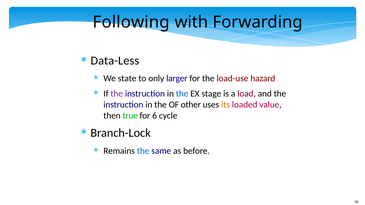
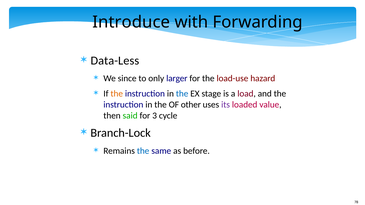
Following: Following -> Introduce
state: state -> since
the at (117, 94) colour: purple -> orange
its colour: orange -> purple
true: true -> said
6: 6 -> 3
